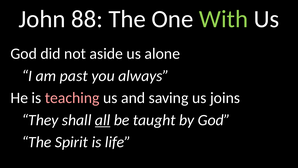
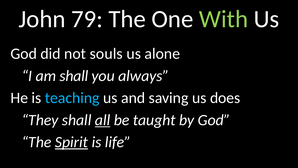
88: 88 -> 79
aside: aside -> souls
am past: past -> shall
teaching colour: pink -> light blue
joins: joins -> does
Spirit underline: none -> present
